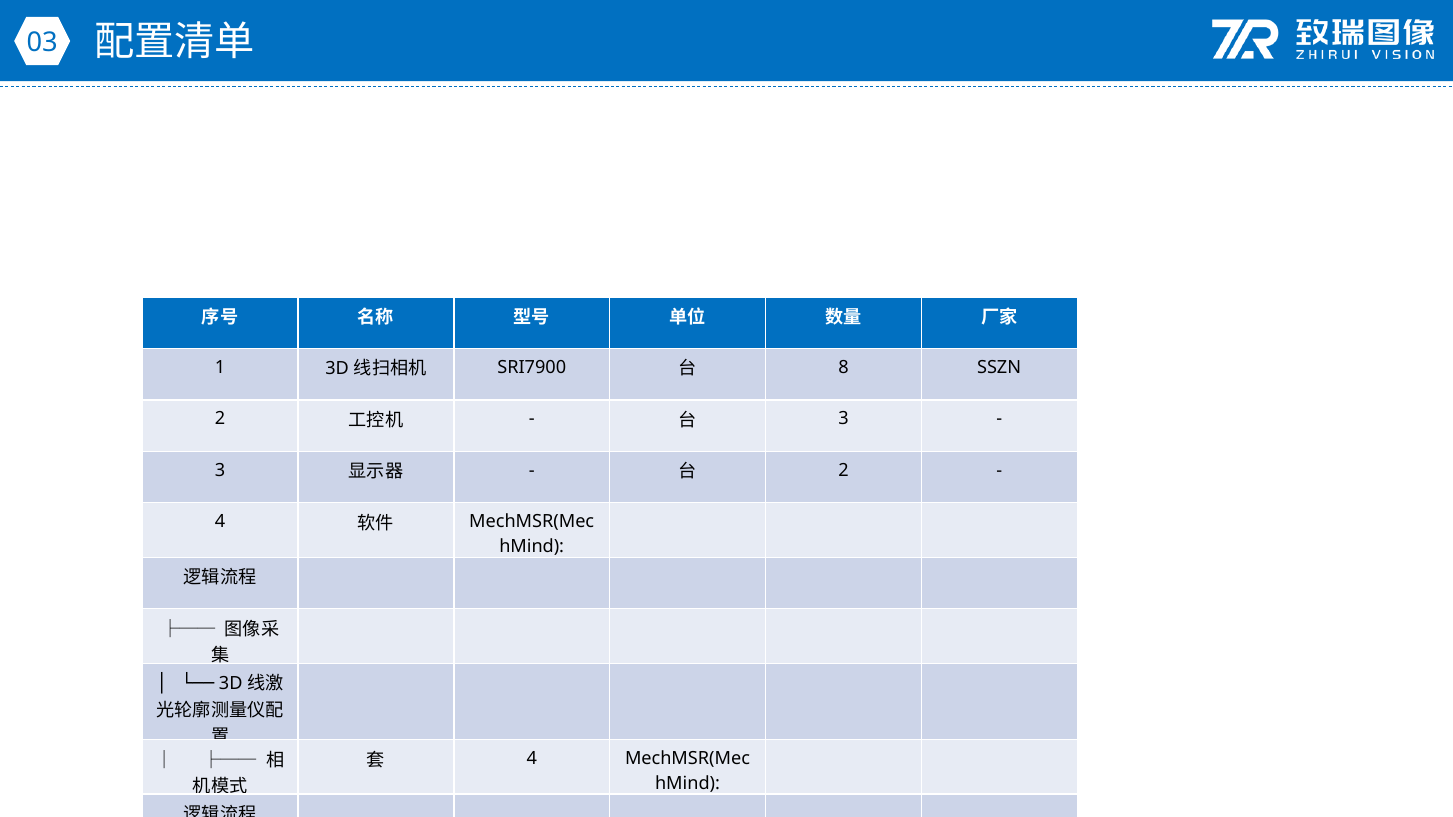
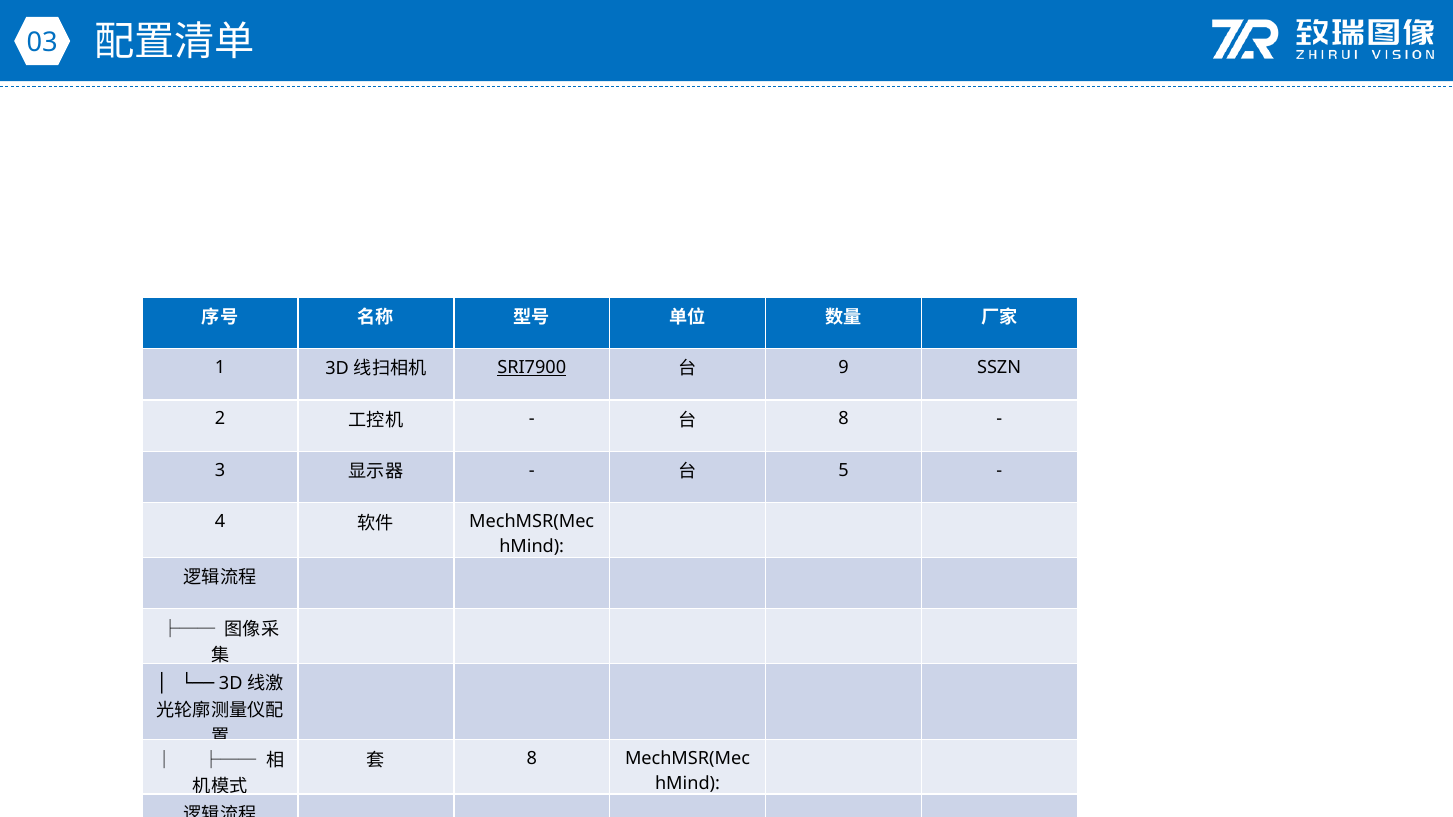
SRI7900 underline: none -> present
8: 8 -> 9
3 at (843, 419): 3 -> 8
2 at (843, 470): 2 -> 5
4 at (532, 759): 4 -> 8
